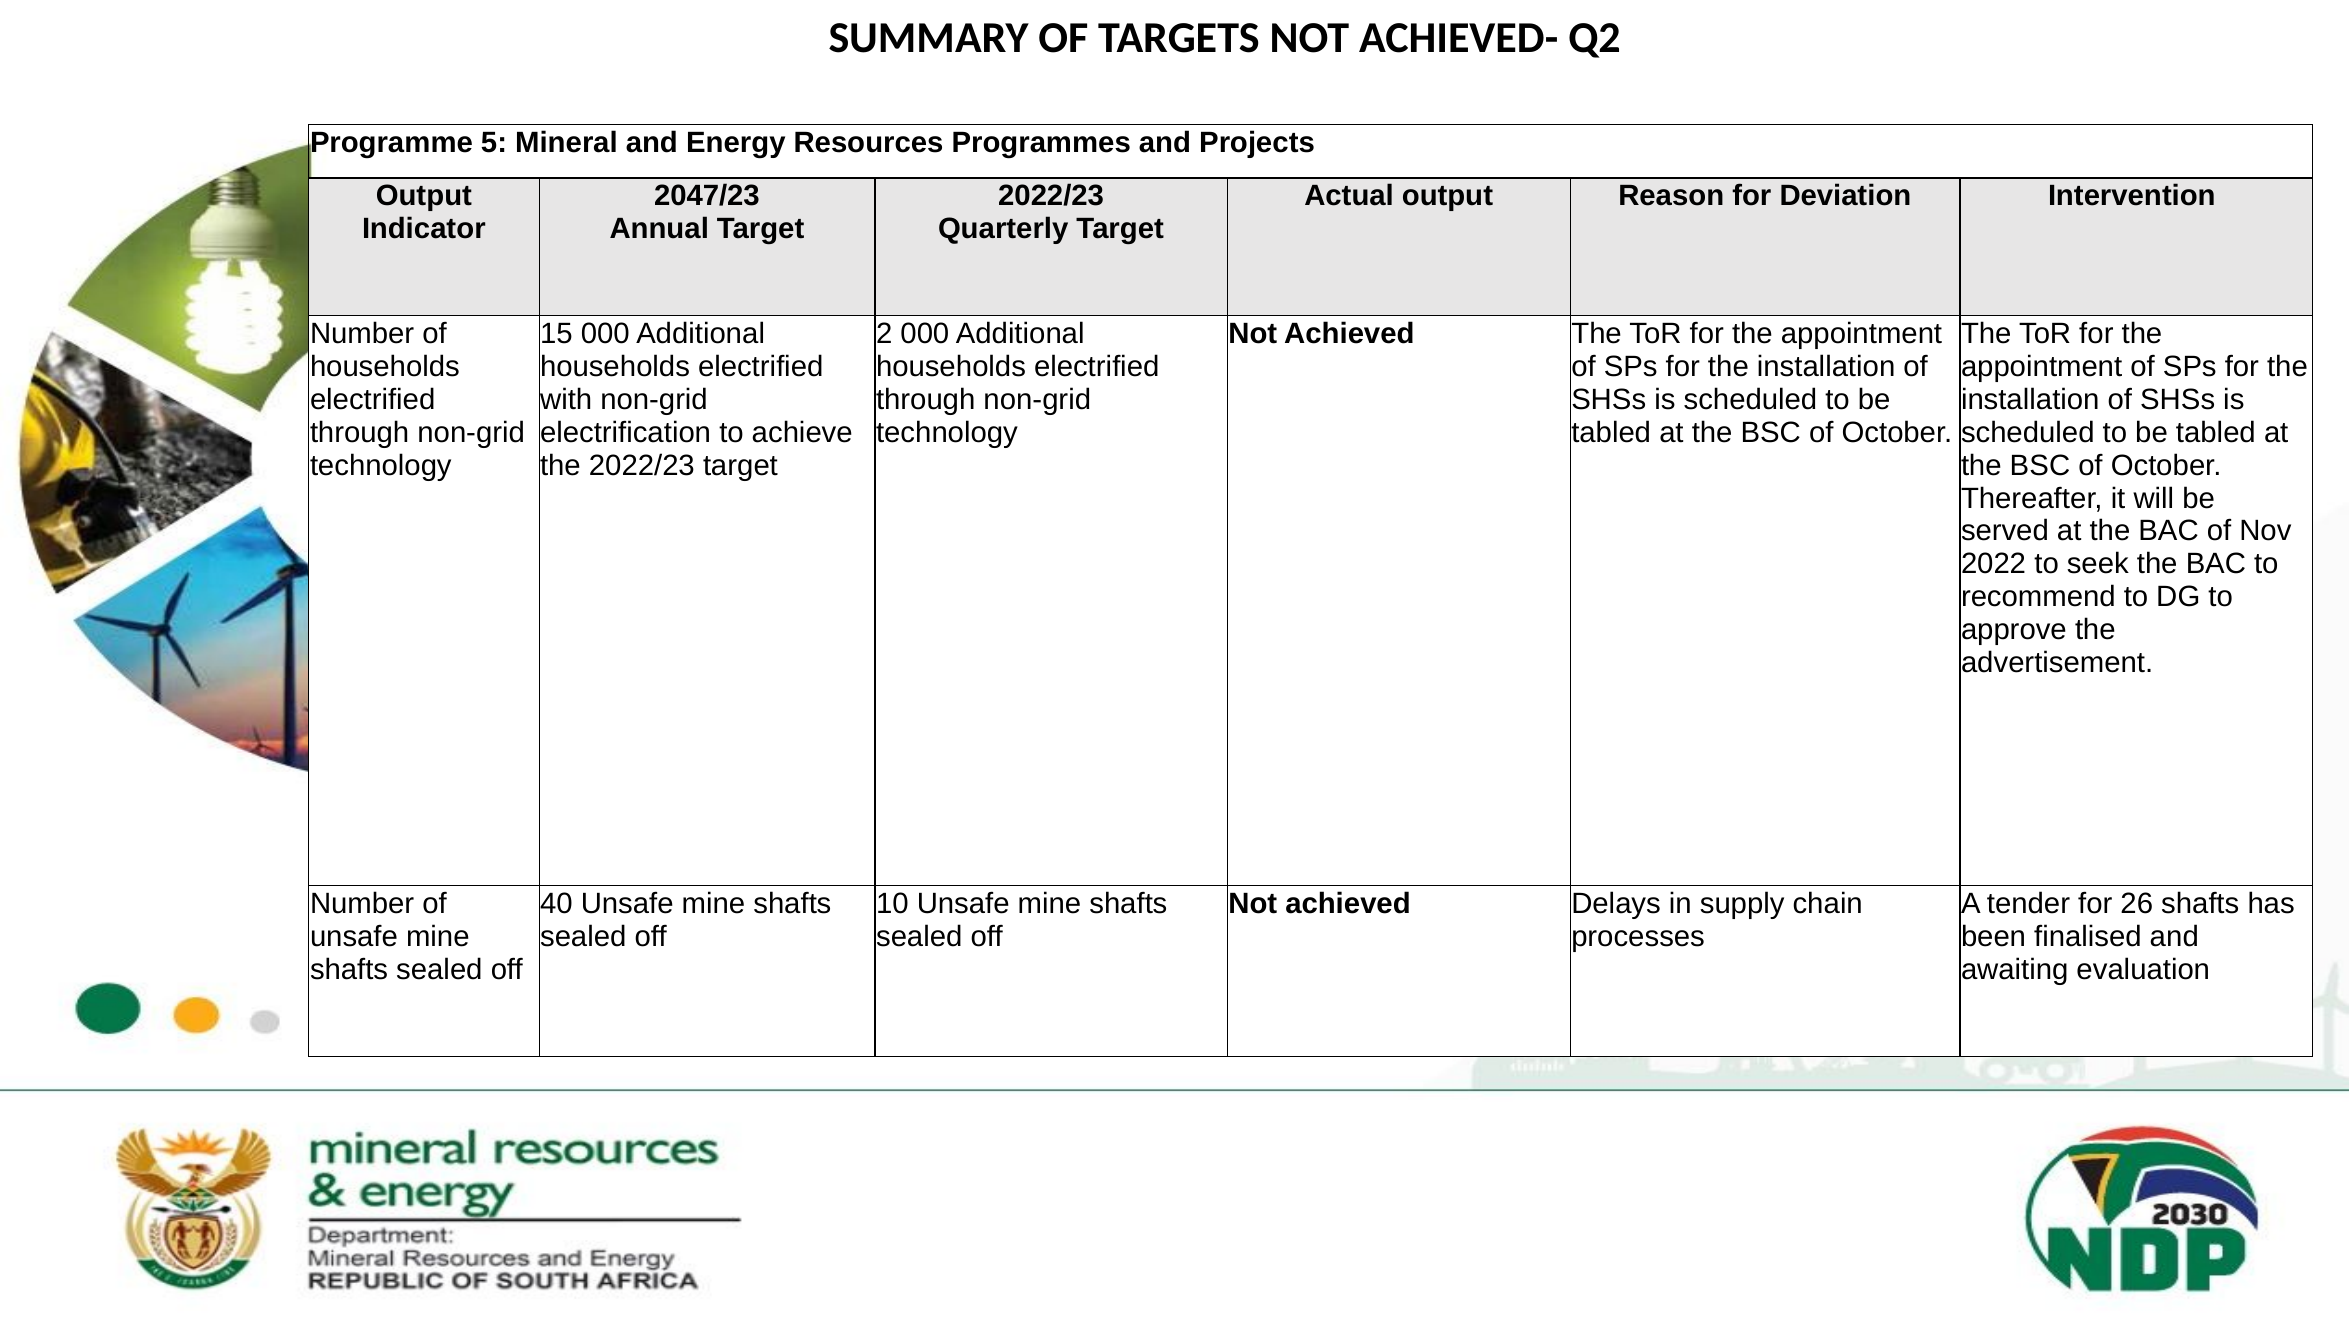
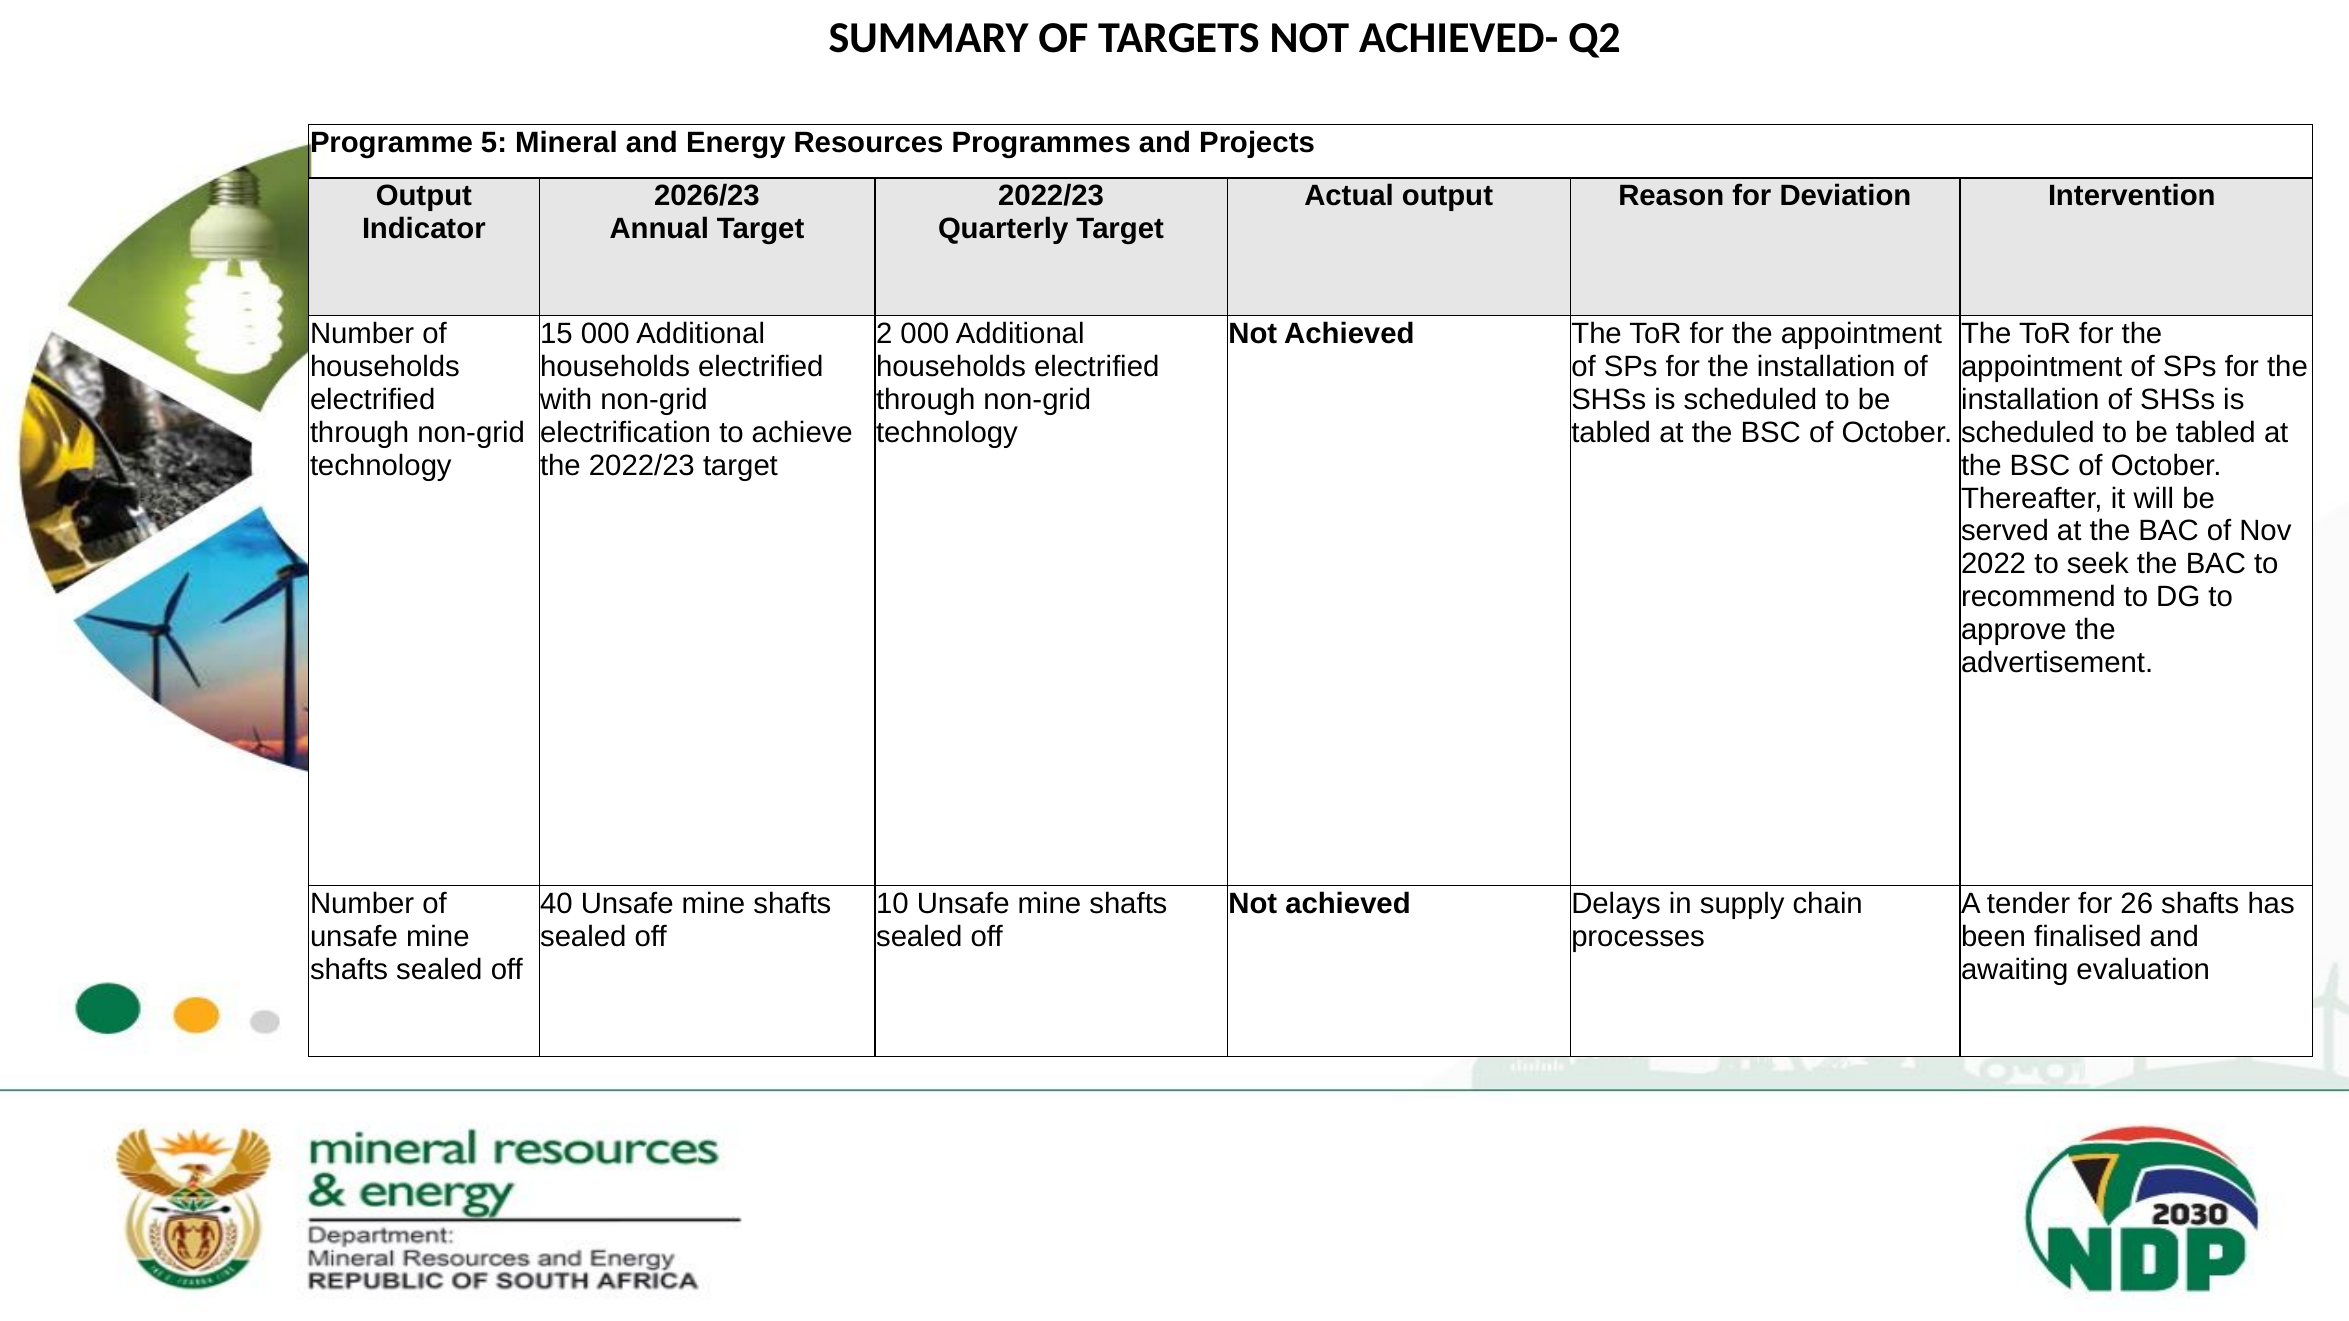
2047/23: 2047/23 -> 2026/23
